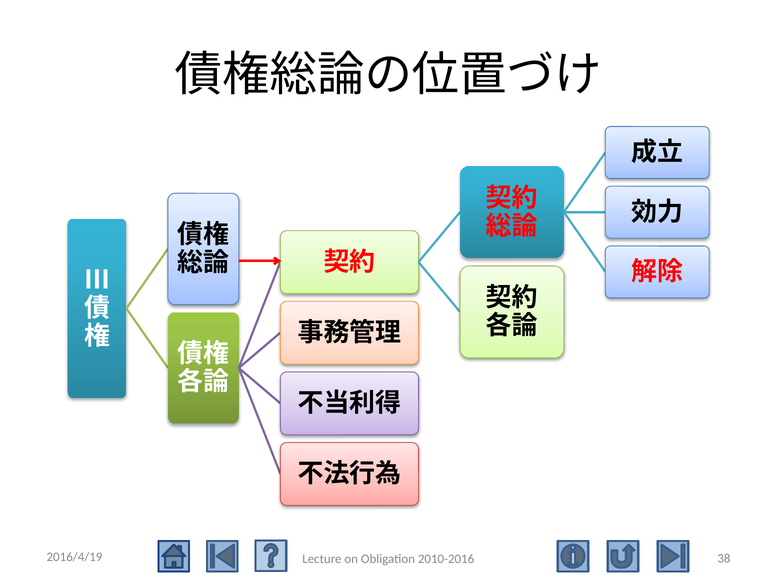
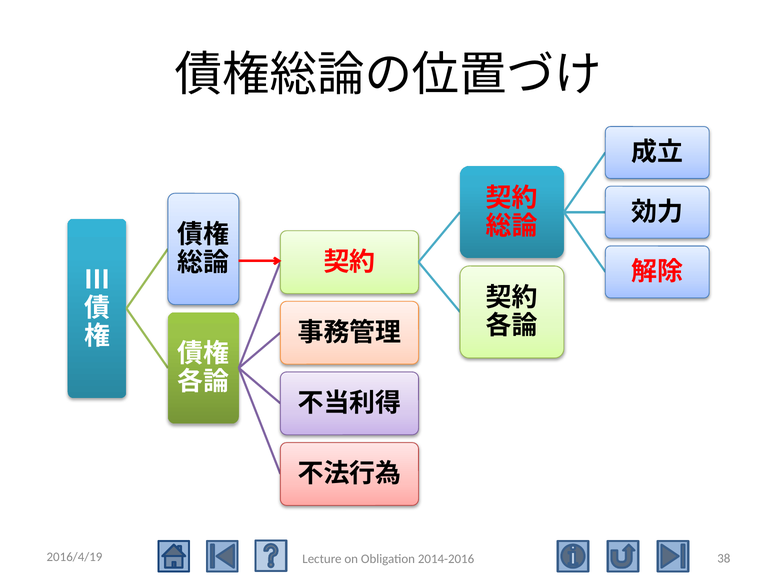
2010-2016: 2010-2016 -> 2014-2016
